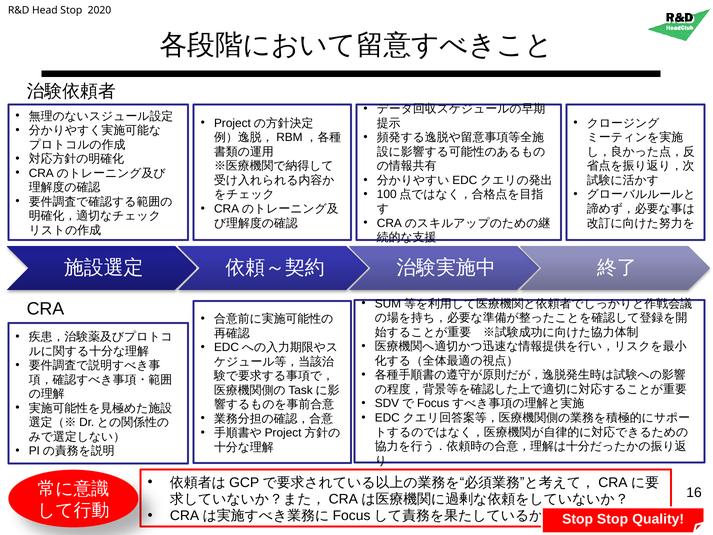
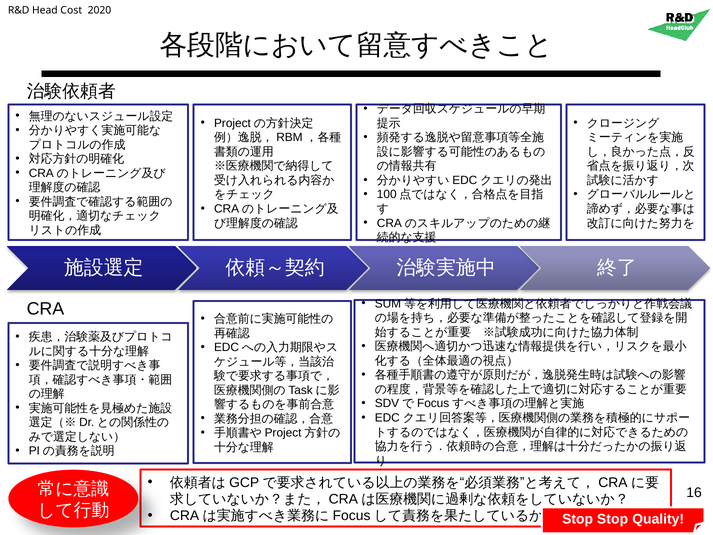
Head Stop: Stop -> Cost
